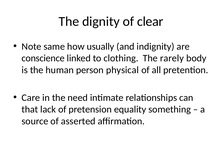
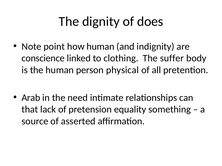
clear: clear -> does
same: same -> point
how usually: usually -> human
rarely: rarely -> suffer
Care: Care -> Arab
